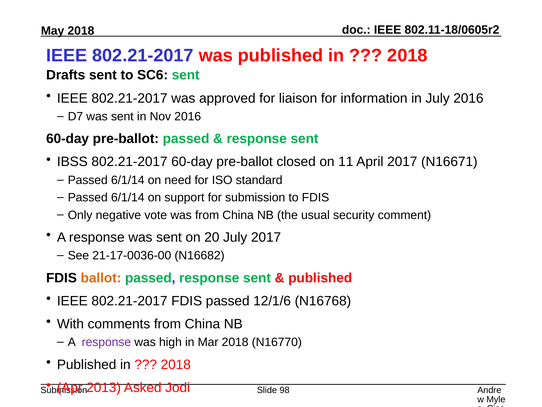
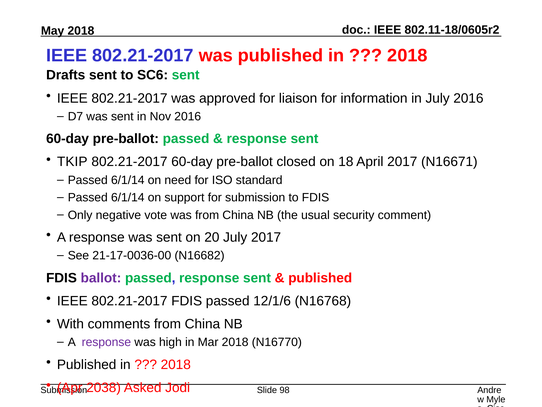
IBSS: IBSS -> TKIP
11: 11 -> 18
ballot colour: orange -> purple
2013: 2013 -> 2038
